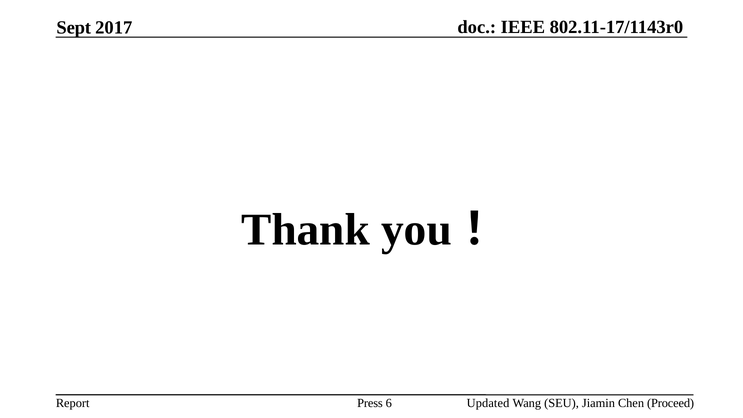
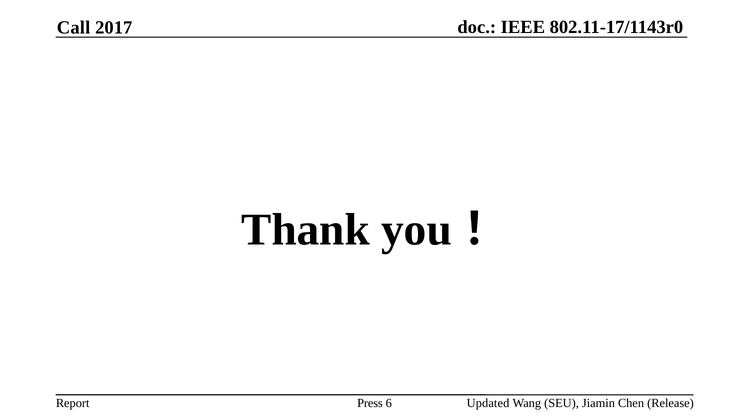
Sept: Sept -> Call
Proceed: Proceed -> Release
